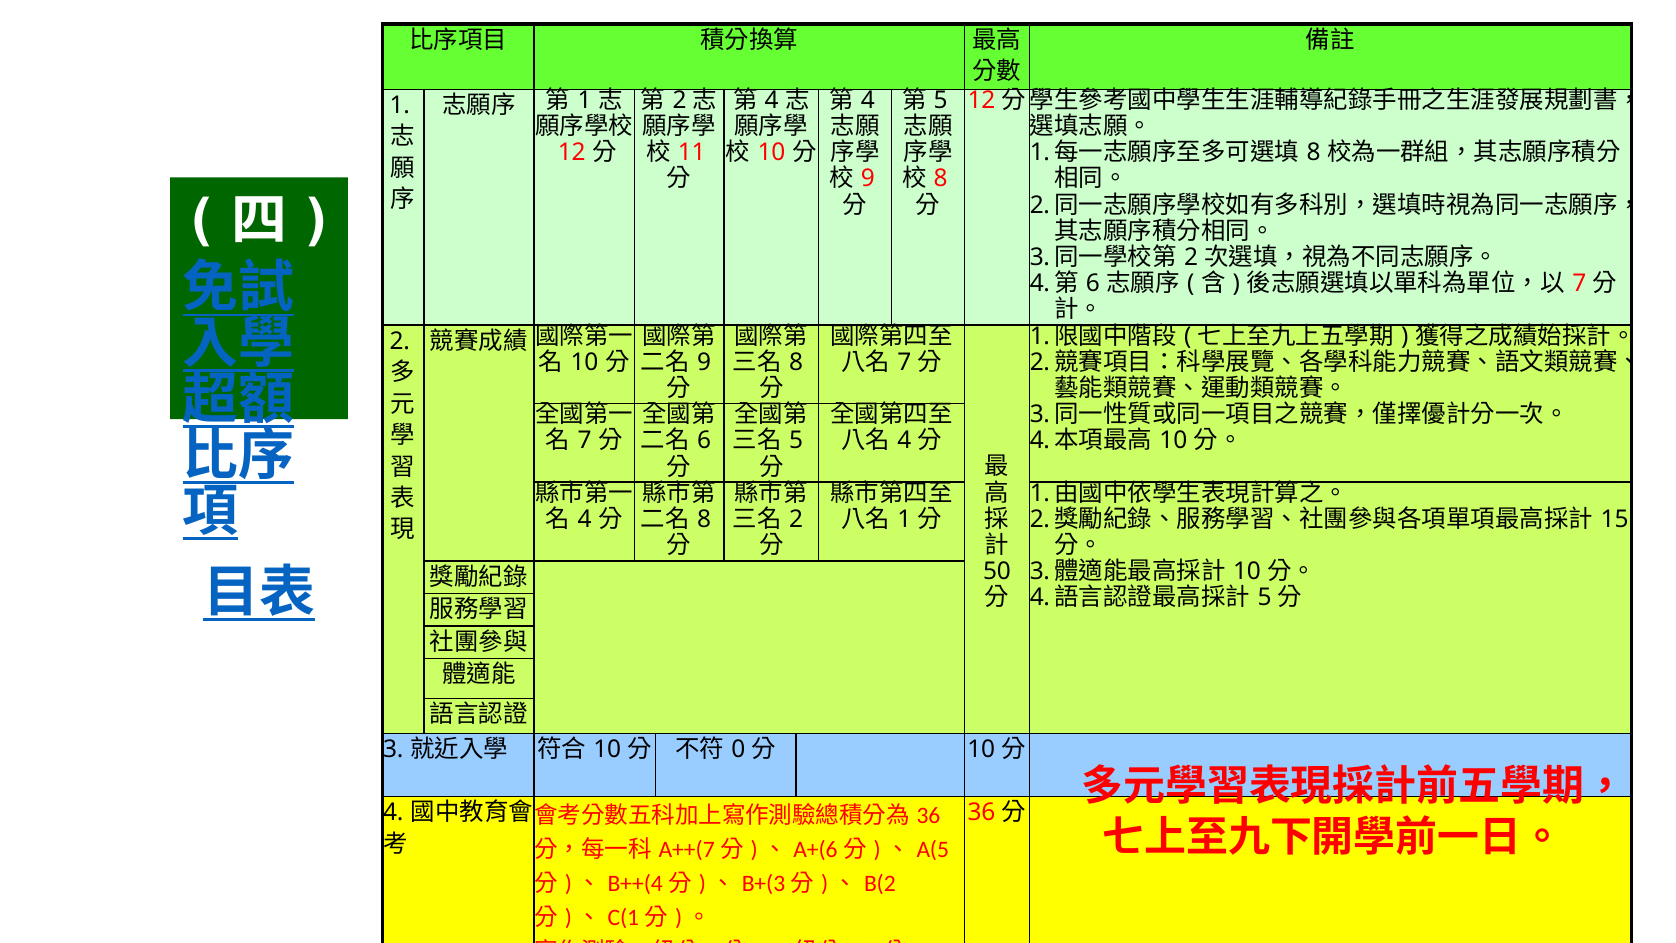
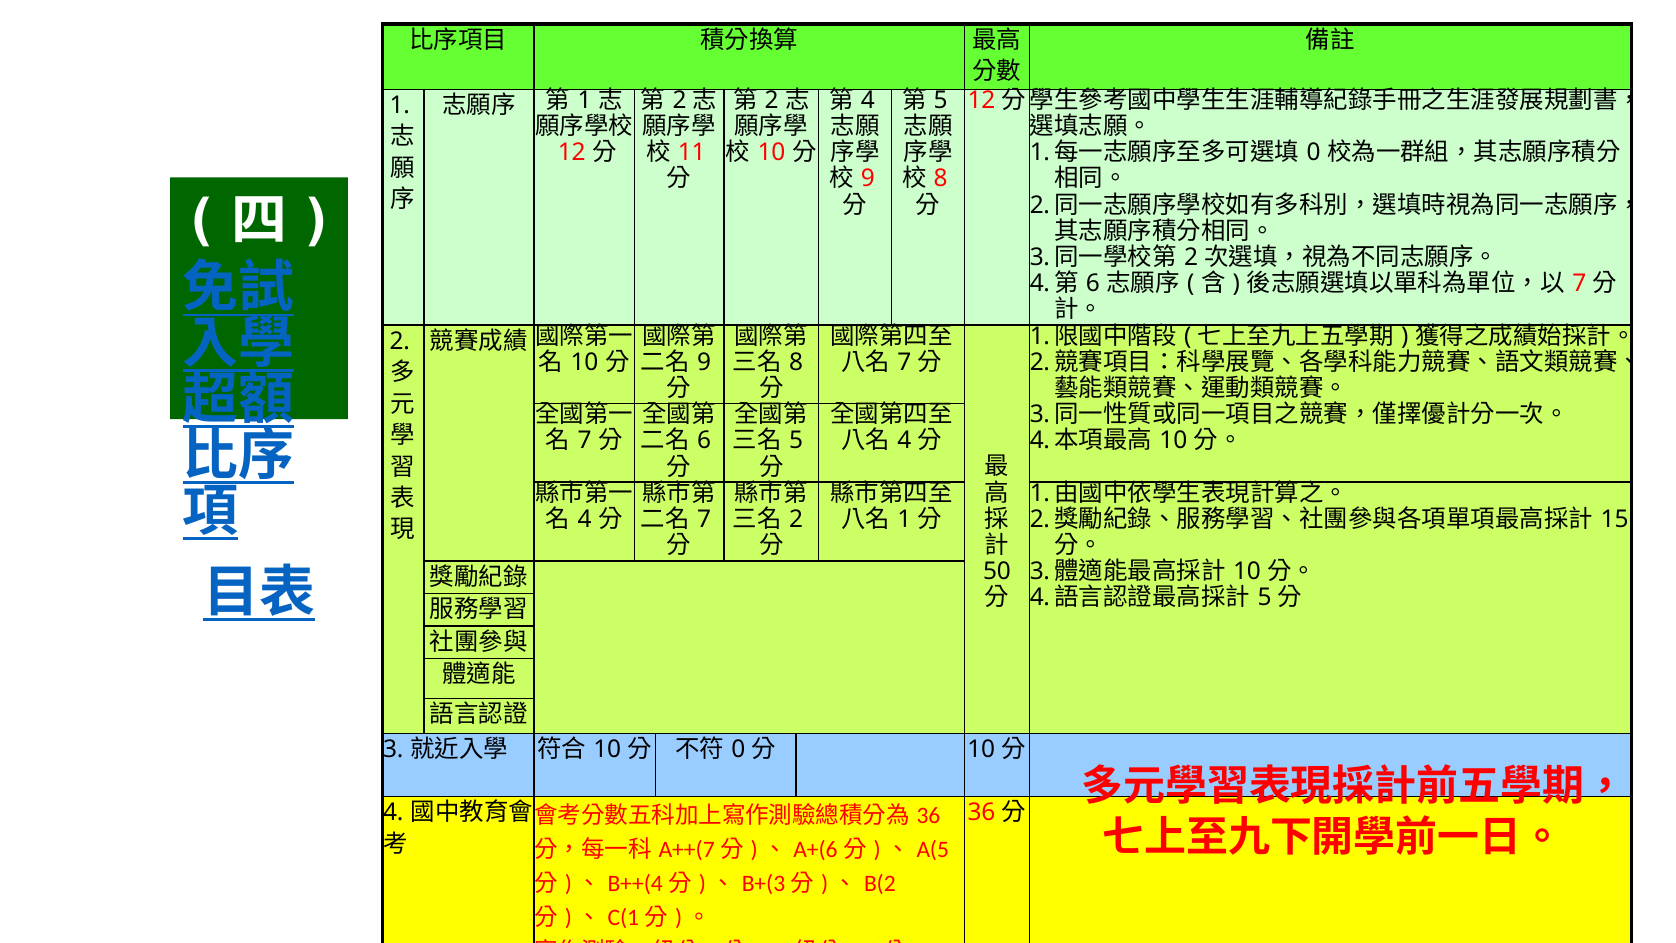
4 at (772, 100): 4 -> 2
8 at (1314, 153): 8 -> 0
8 at (704, 519): 8 -> 7
